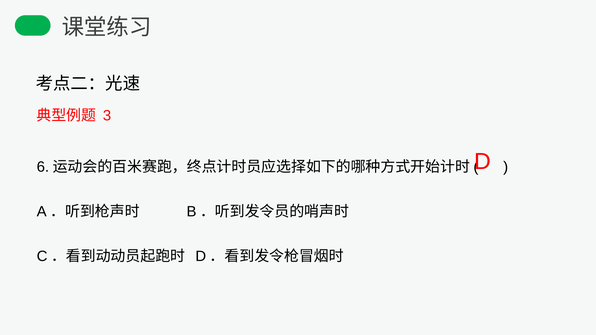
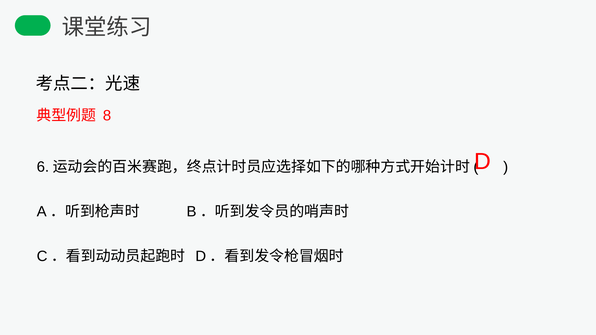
3: 3 -> 8
